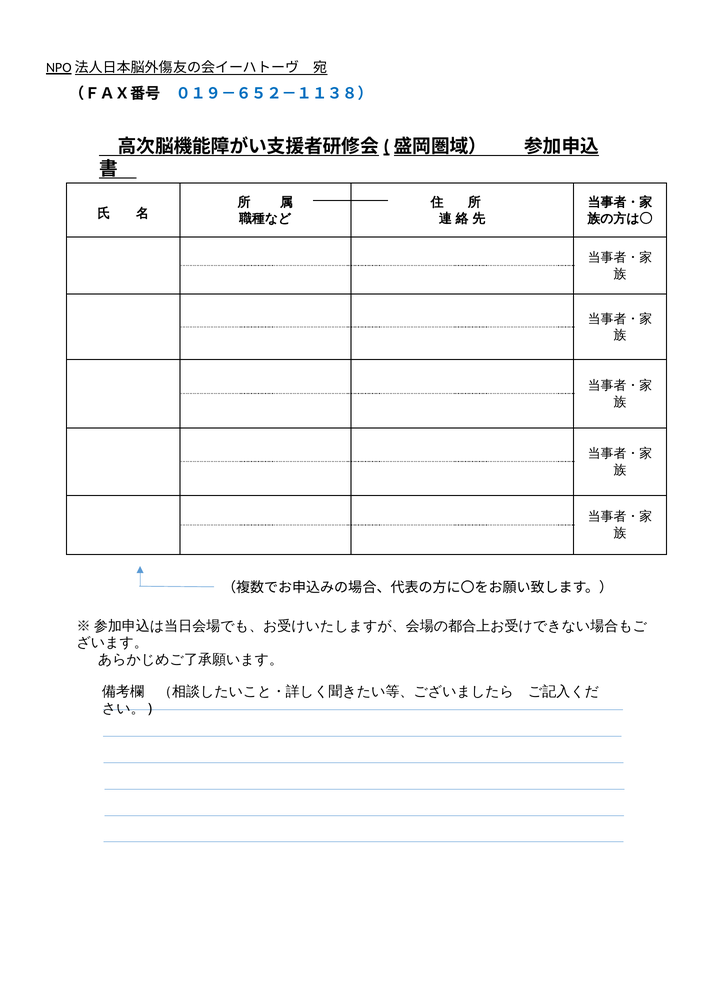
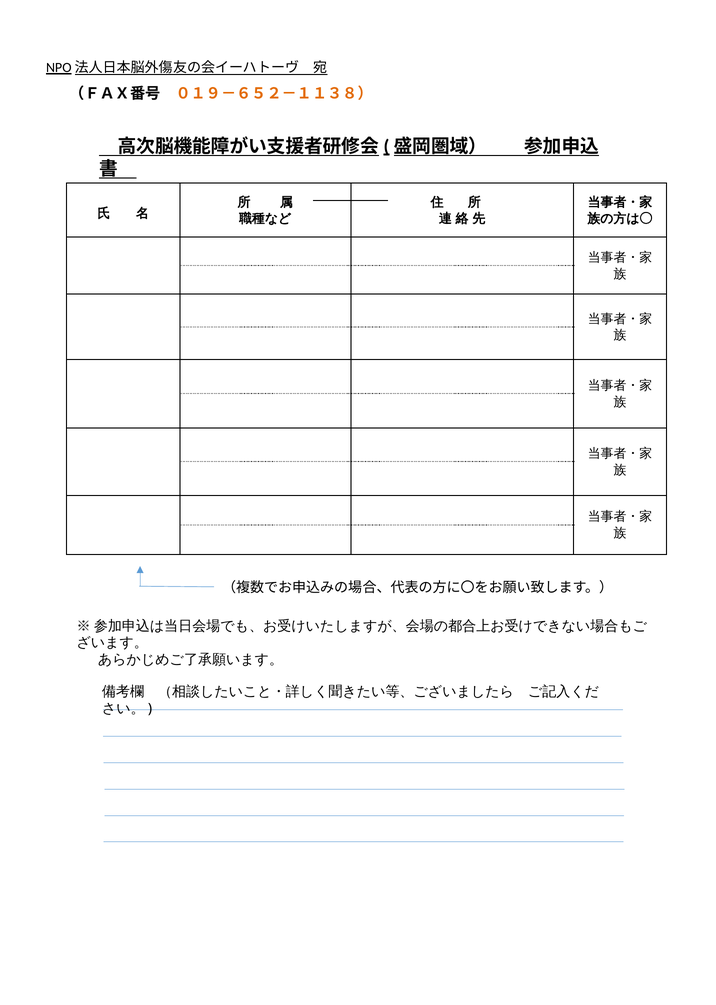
０１９－６５２－１１３８） colour: blue -> orange
